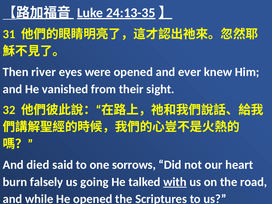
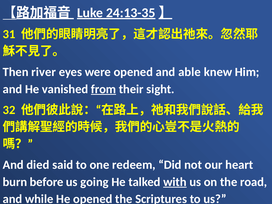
ever: ever -> able
from underline: none -> present
sorrows: sorrows -> redeem
falsely: falsely -> before
